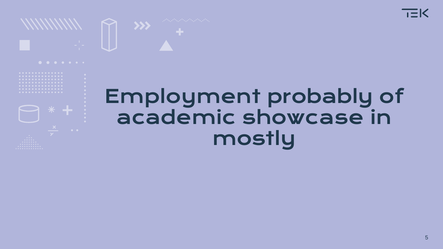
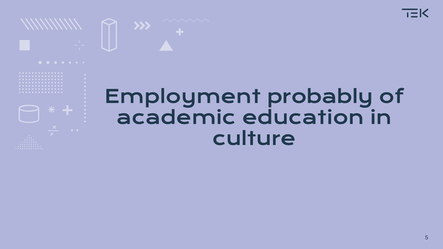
showcase: showcase -> education
mostly: mostly -> culture
